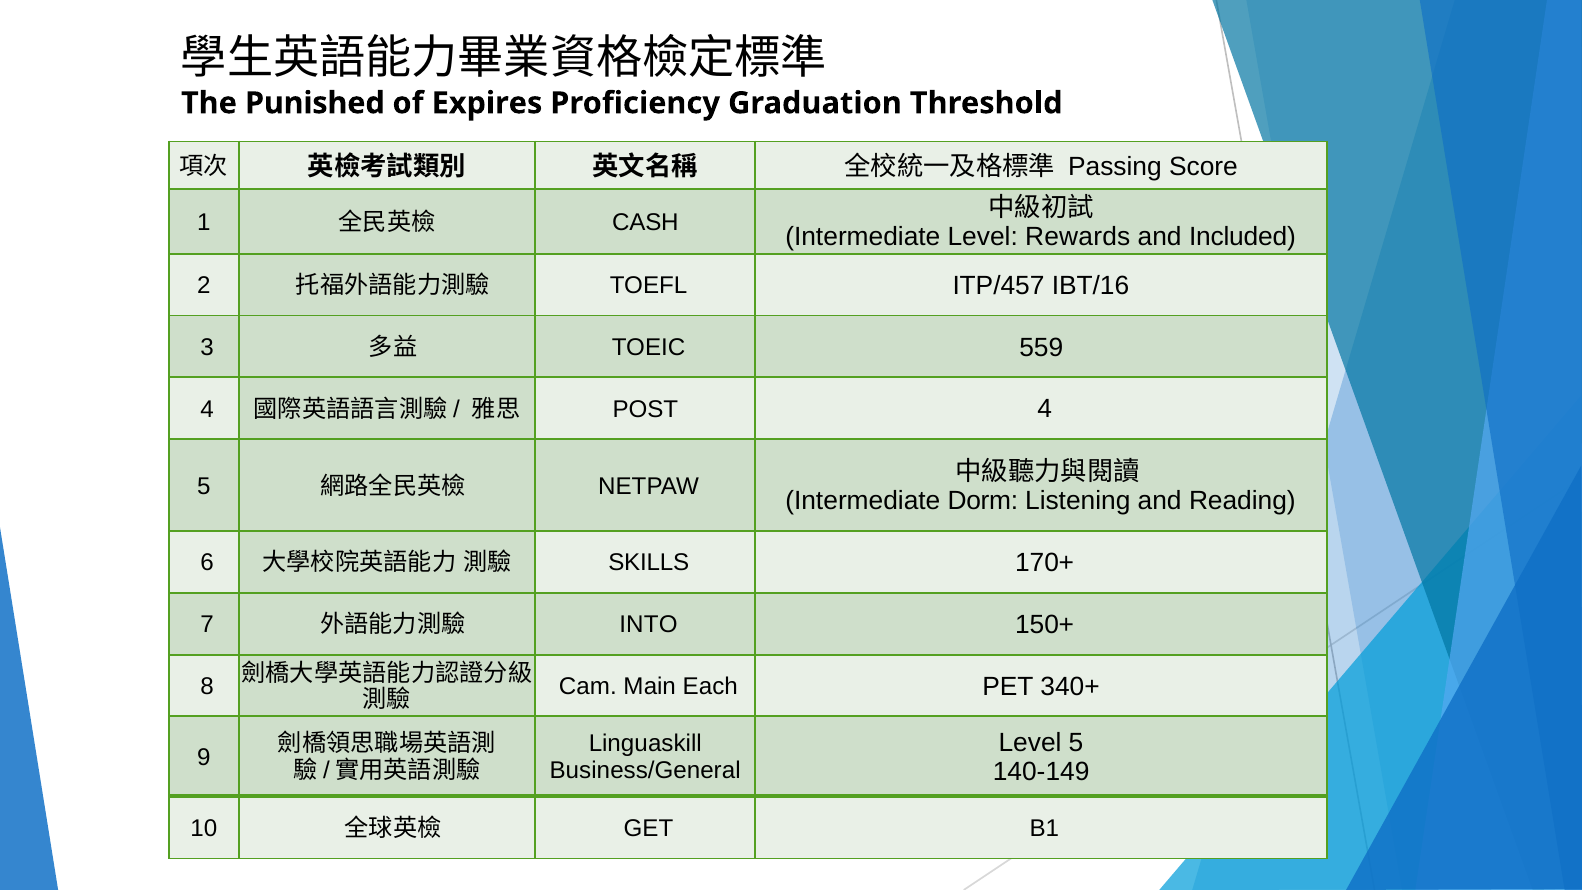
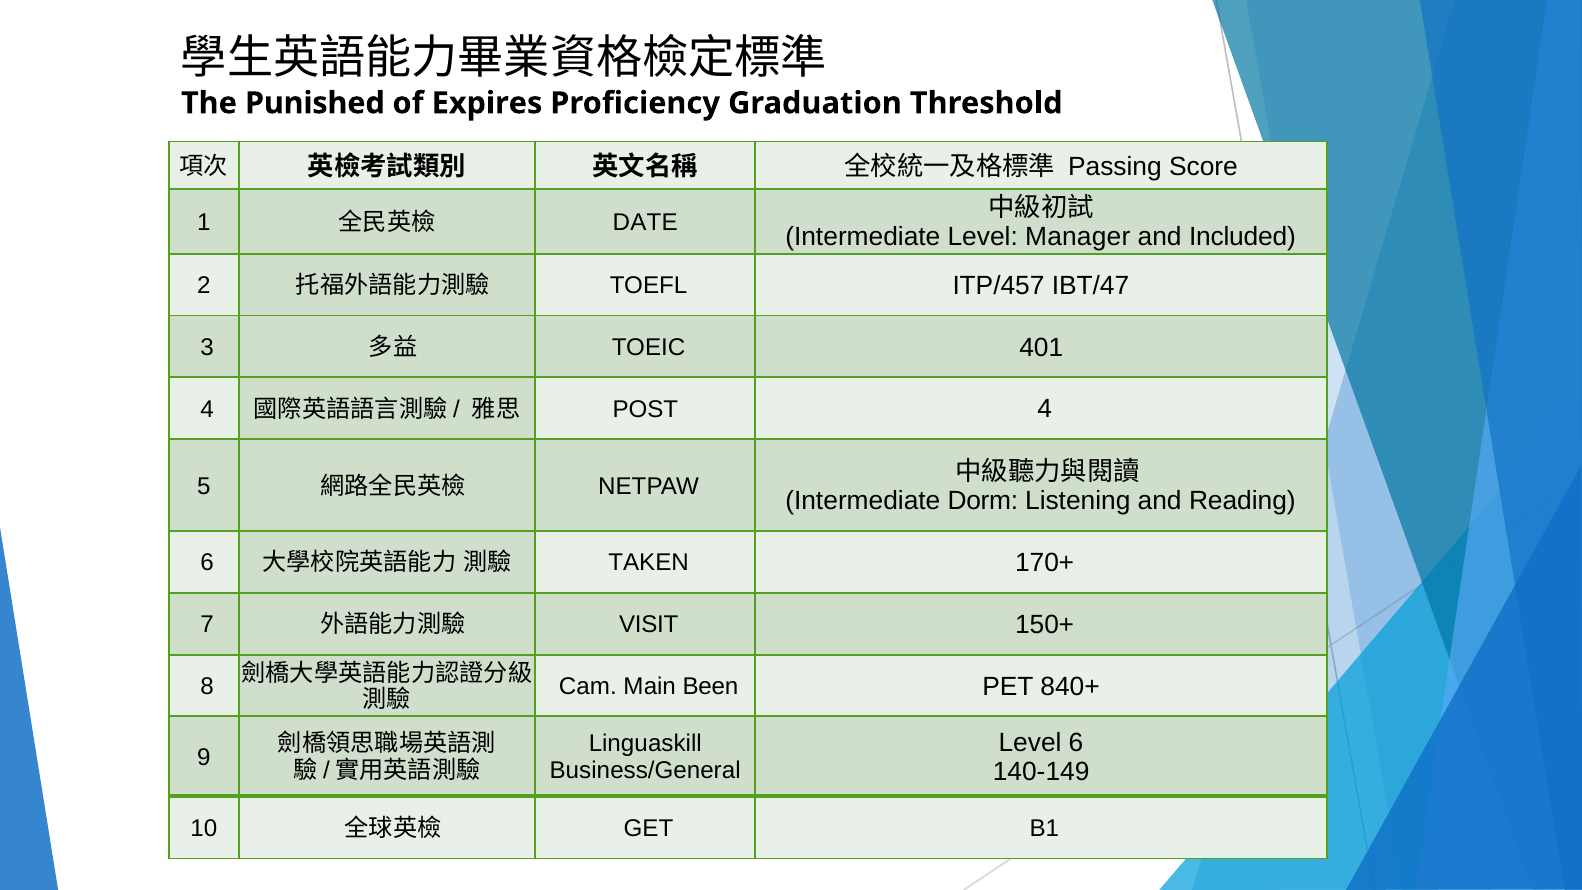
CASH: CASH -> DATE
Rewards: Rewards -> Manager
IBT/16: IBT/16 -> IBT/47
559: 559 -> 401
SKILLS: SKILLS -> TAKEN
INTO: INTO -> VISIT
Each: Each -> Been
340+: 340+ -> 840+
Level 5: 5 -> 6
